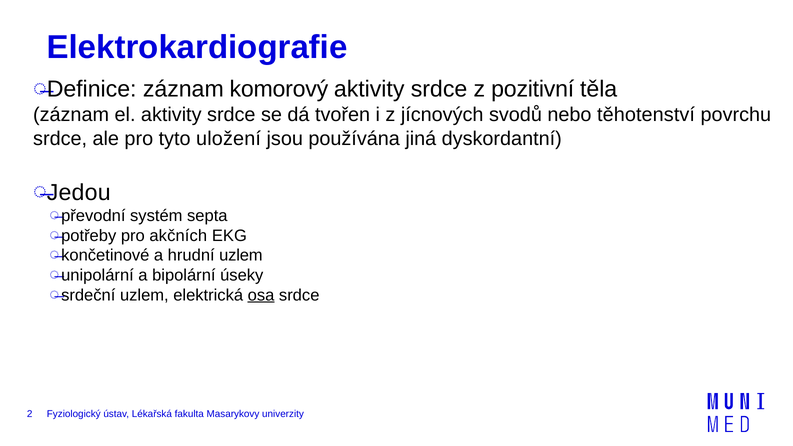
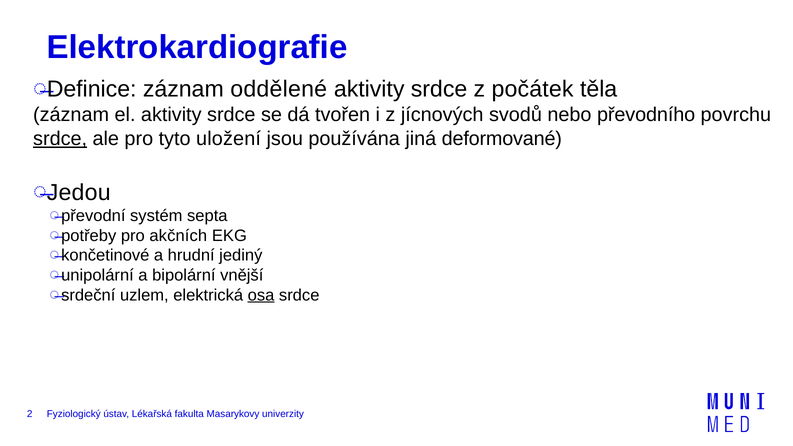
komorový: komorový -> oddělené
pozitivní: pozitivní -> počátek
těhotenství: těhotenství -> převodního
srdce at (60, 139) underline: none -> present
dyskordantní: dyskordantní -> deformované
hrudní uzlem: uzlem -> jediný
úseky: úseky -> vnější
